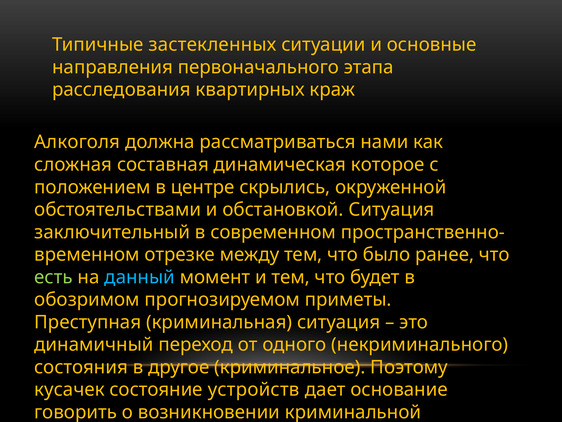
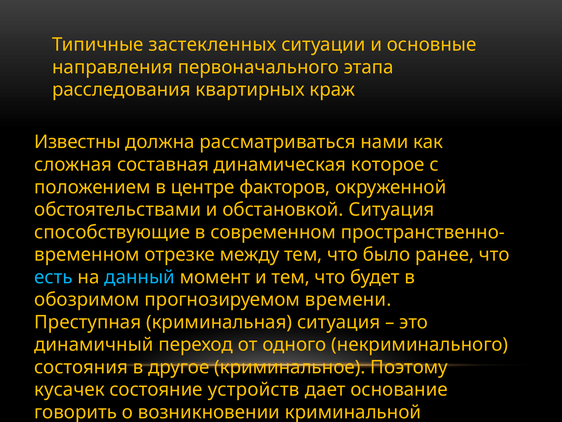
Алкоголя: Алкоголя -> Известны
скрылись: скрылись -> факторов
заключительный: заключительный -> способствующие
есть colour: light green -> light blue
приметы: приметы -> времени
